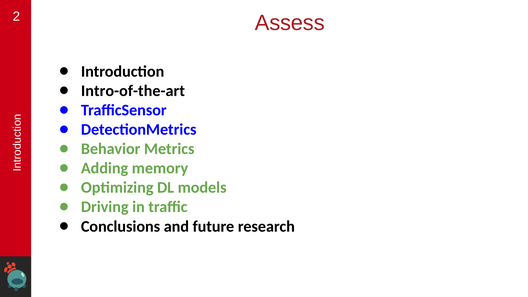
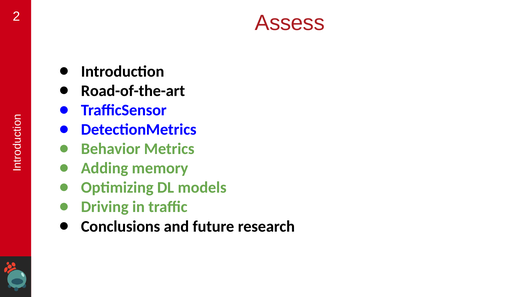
Intro-of-the-art: Intro-of-the-art -> Road-of-the-art
